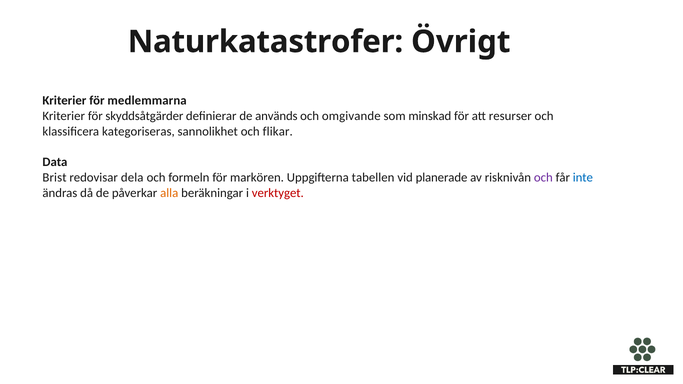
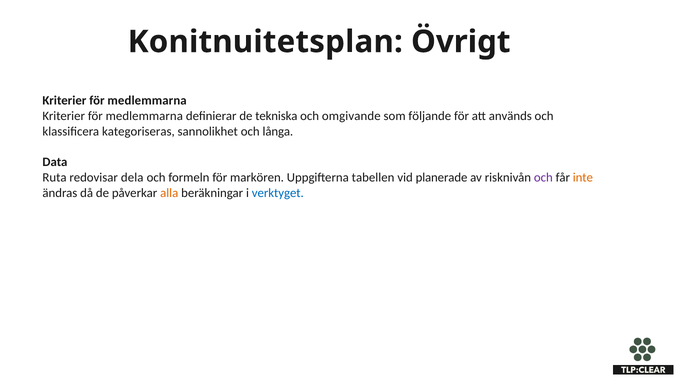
Naturkatastrofer: Naturkatastrofer -> Konitnuitetsplan
skyddsåtgärder at (144, 116): skyddsåtgärder -> medlemmarna
används: används -> tekniska
minskad: minskad -> följande
resurser: resurser -> används
flikar: flikar -> långa
Brist: Brist -> Ruta
inte colour: blue -> orange
verktyget colour: red -> blue
